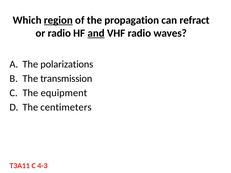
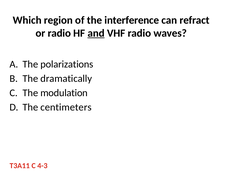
region underline: present -> none
propagation: propagation -> interference
transmission: transmission -> dramatically
equipment: equipment -> modulation
